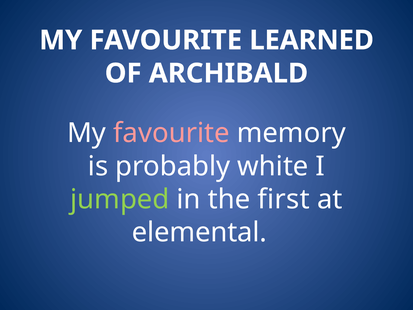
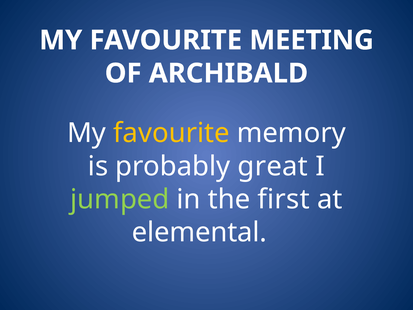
LEARNED: LEARNED -> MEETING
favourite at (171, 133) colour: pink -> yellow
white: white -> great
